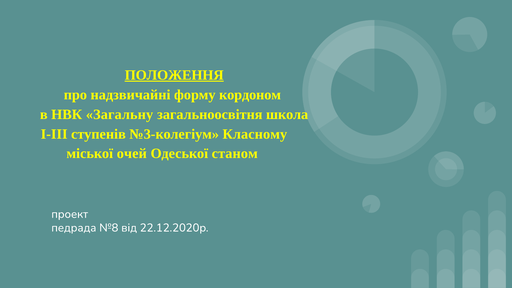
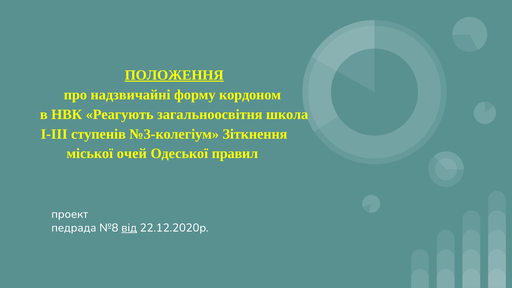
Загальну: Загальну -> Реагують
Класному: Класному -> Зіткнення
станом: станом -> правил
від underline: none -> present
